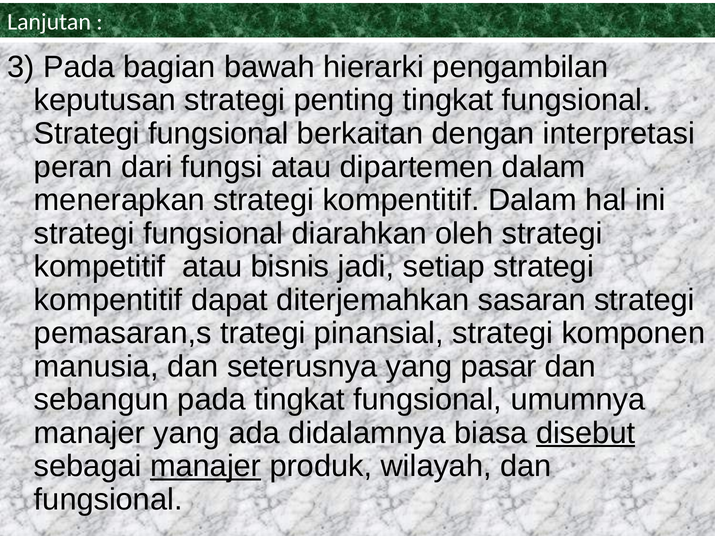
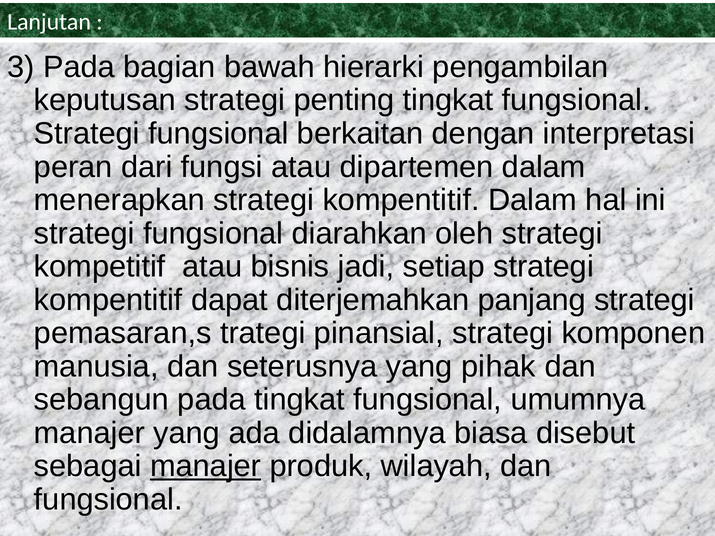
sasaran: sasaran -> panjang
pasar: pasar -> pihak
disebut underline: present -> none
